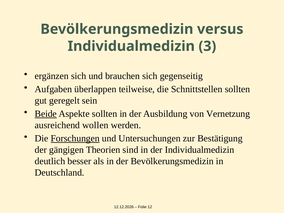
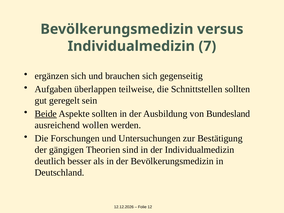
3: 3 -> 7
Vernetzung: Vernetzung -> Bundesland
Forschungen underline: present -> none
